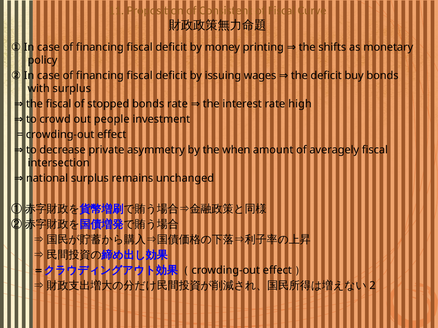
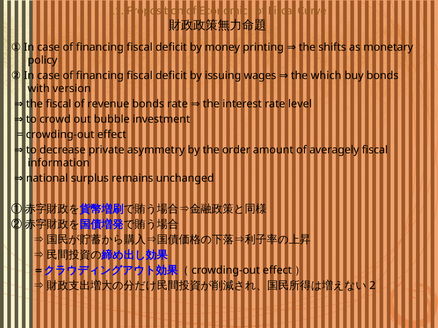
Consistent: Consistent -> Economics
the deficit: deficit -> which
with surplus: surplus -> version
stopped: stopped -> revenue
high: high -> level
people: people -> bubble
when: when -> order
intersection: intersection -> information
